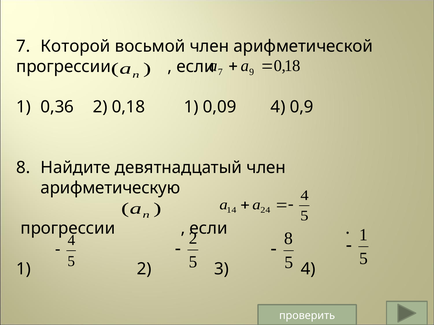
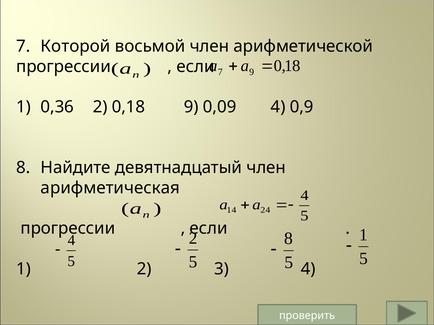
0,18 1: 1 -> 9
арифметическую: арифметическую -> арифметическая
